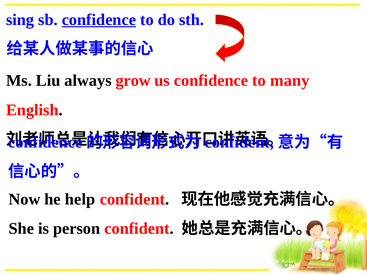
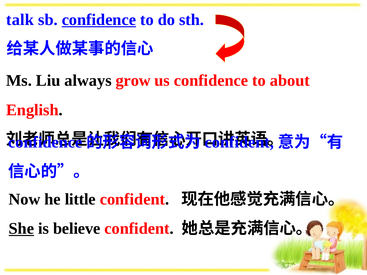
sing: sing -> talk
many: many -> about
help: help -> little
She underline: none -> present
person: person -> believe
